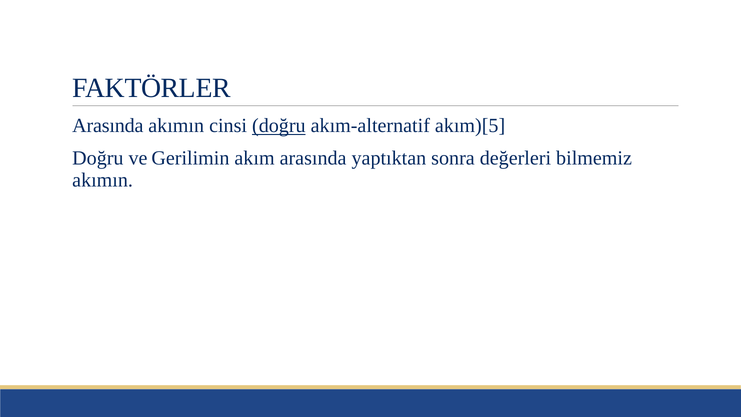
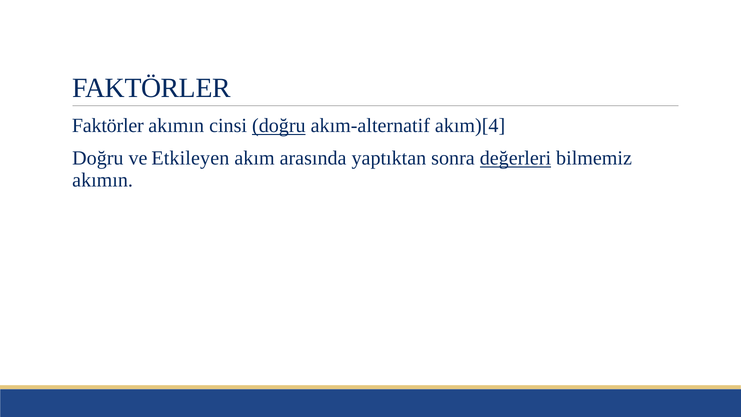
Arasında at (108, 126): Arasında -> Faktörler
akım)[5: akım)[5 -> akım)[4
Gerilimin: Gerilimin -> Etkileyen
değerleri underline: none -> present
